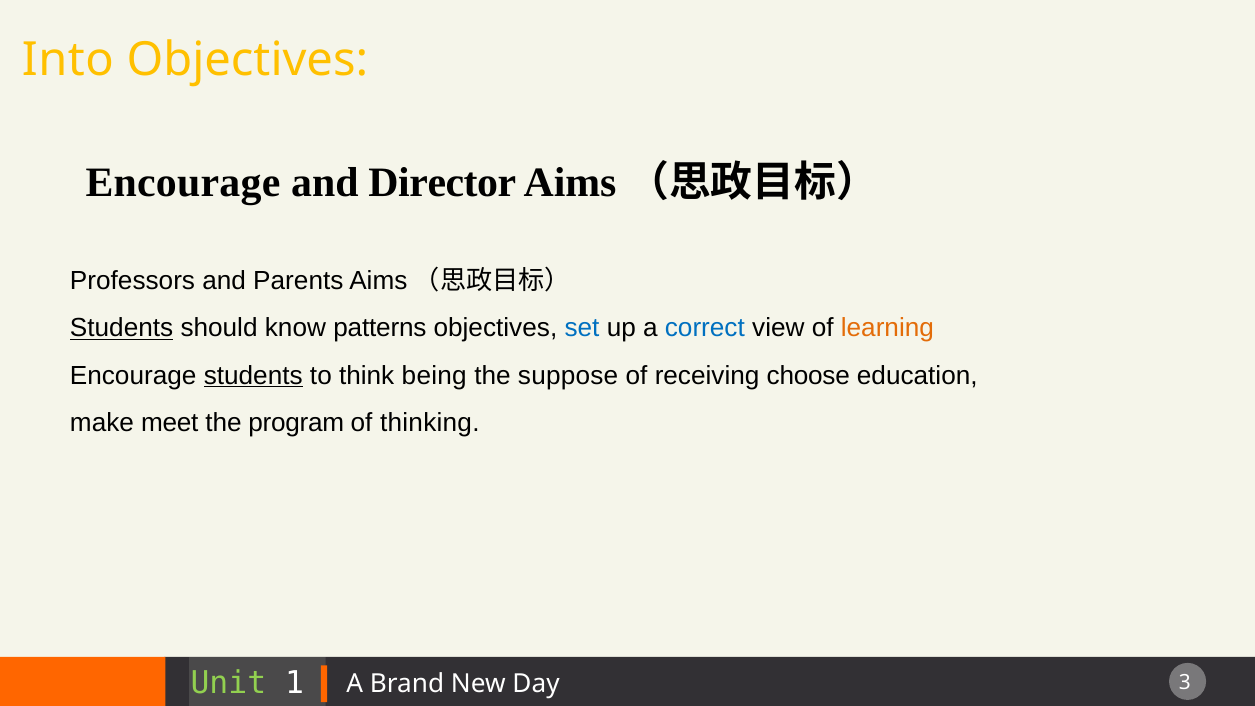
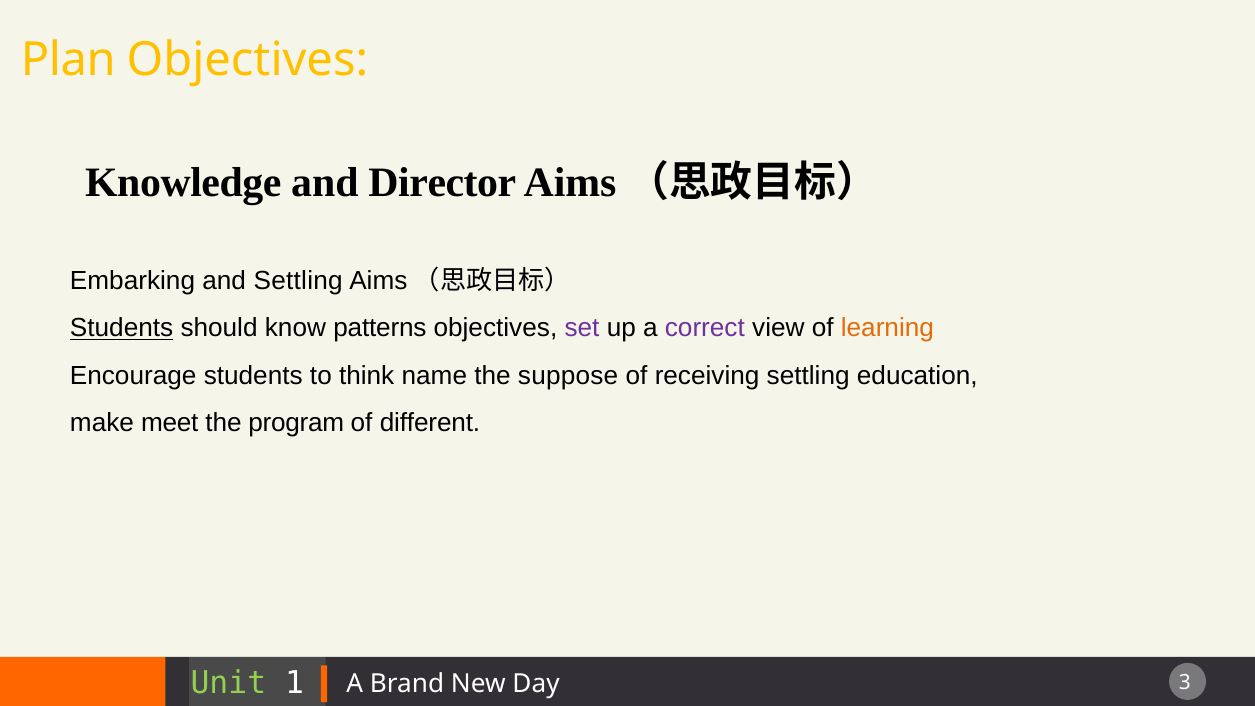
Into: Into -> Plan
Encourage at (183, 183): Encourage -> Knowledge
Professors: Professors -> Embarking
and Parents: Parents -> Settling
set colour: blue -> purple
correct colour: blue -> purple
students at (253, 375) underline: present -> none
being: being -> name
receiving choose: choose -> settling
thinking: thinking -> different
